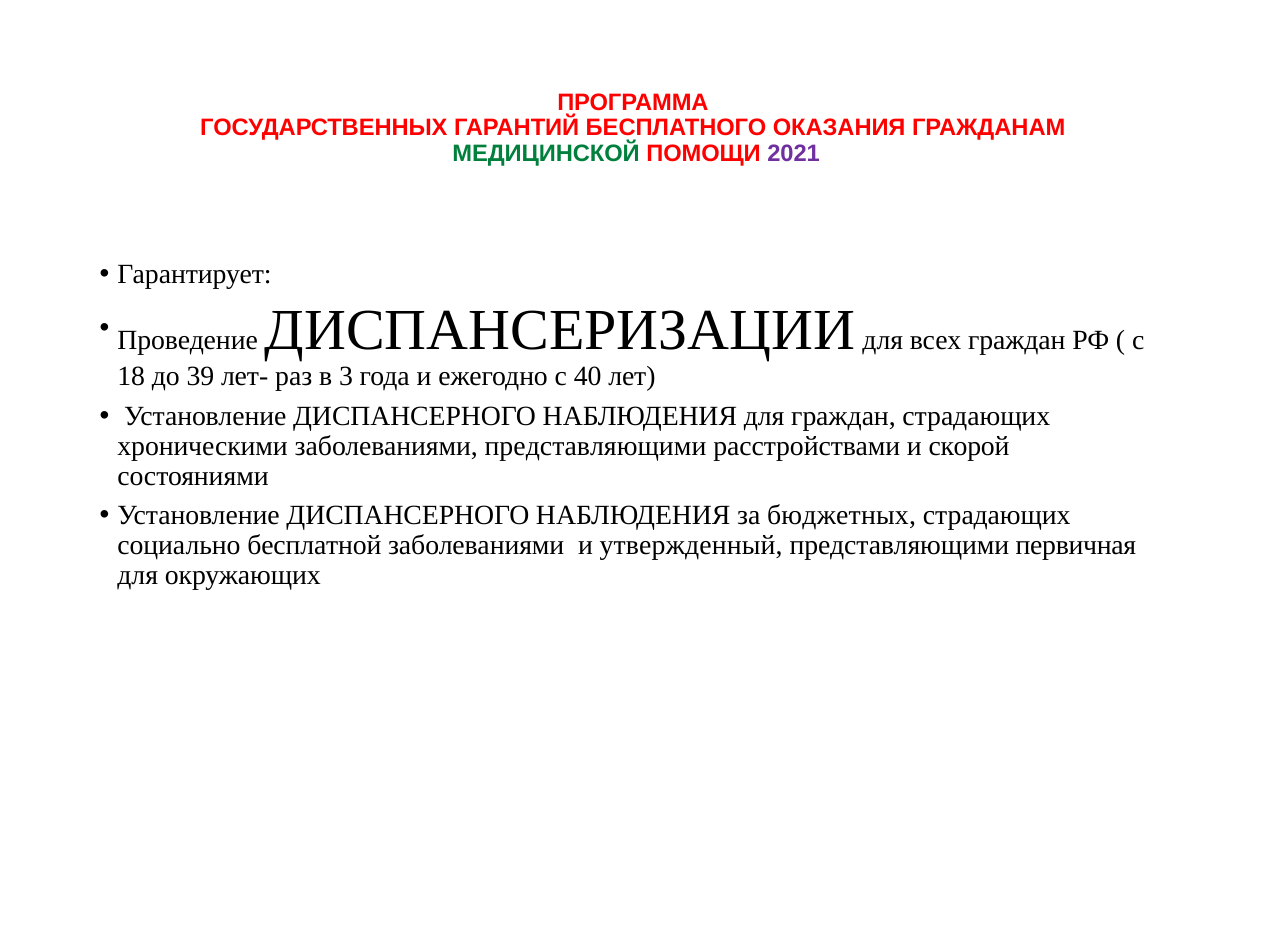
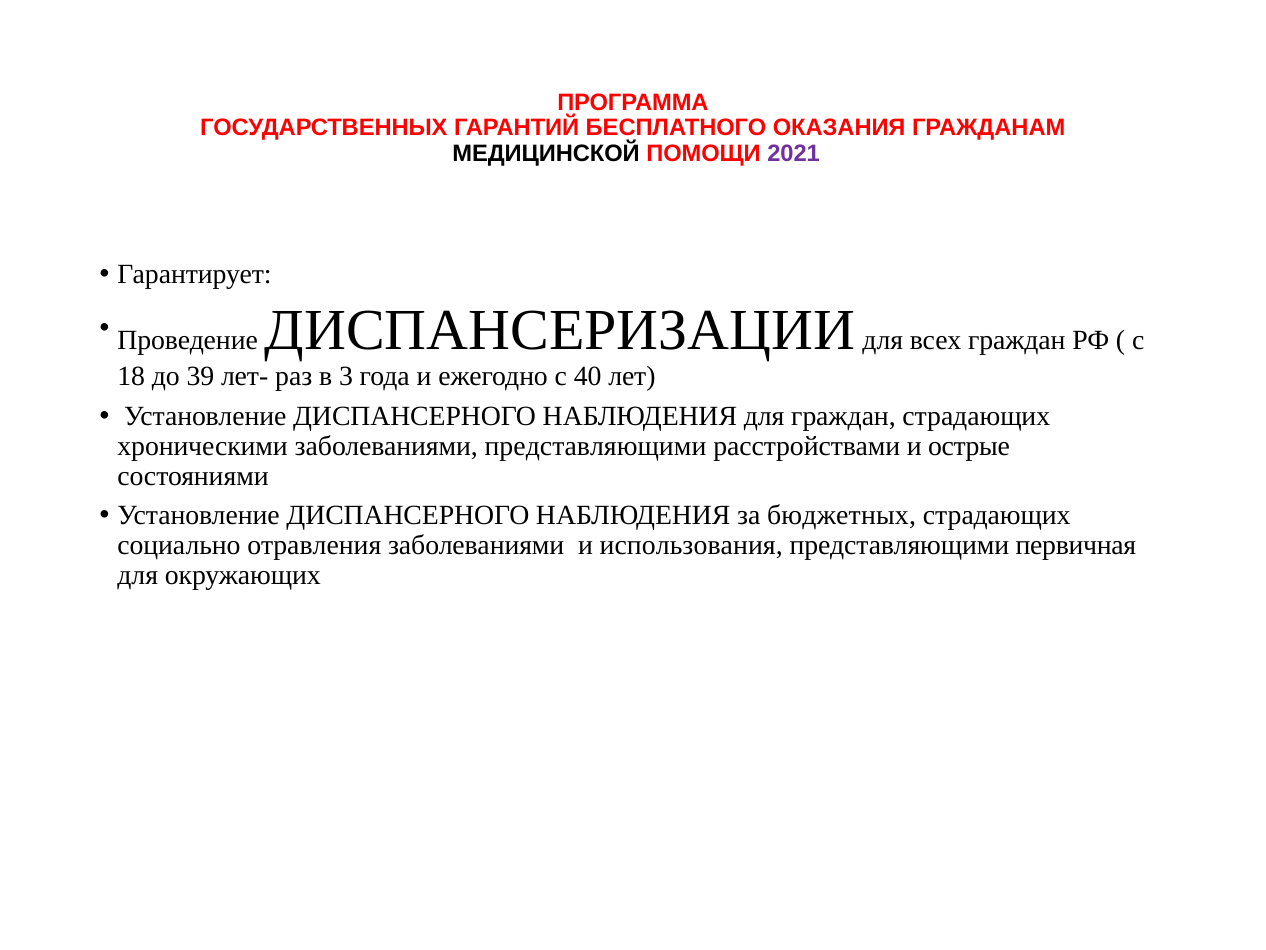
МЕДИЦИНСКОЙ colour: green -> black
скорой: скорой -> острые
бесплатной: бесплатной -> отравления
утвержденный: утвержденный -> использования
